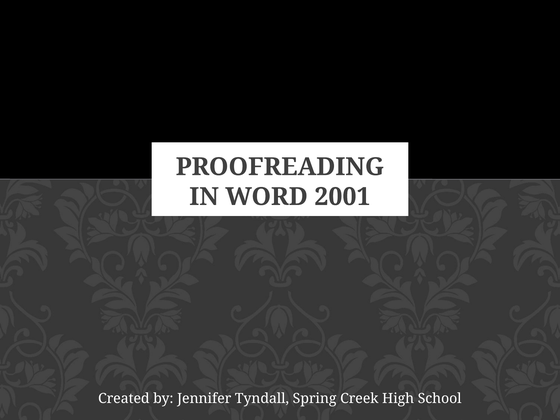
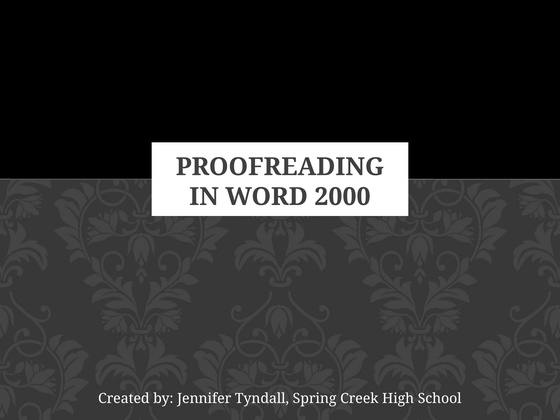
2001: 2001 -> 2000
